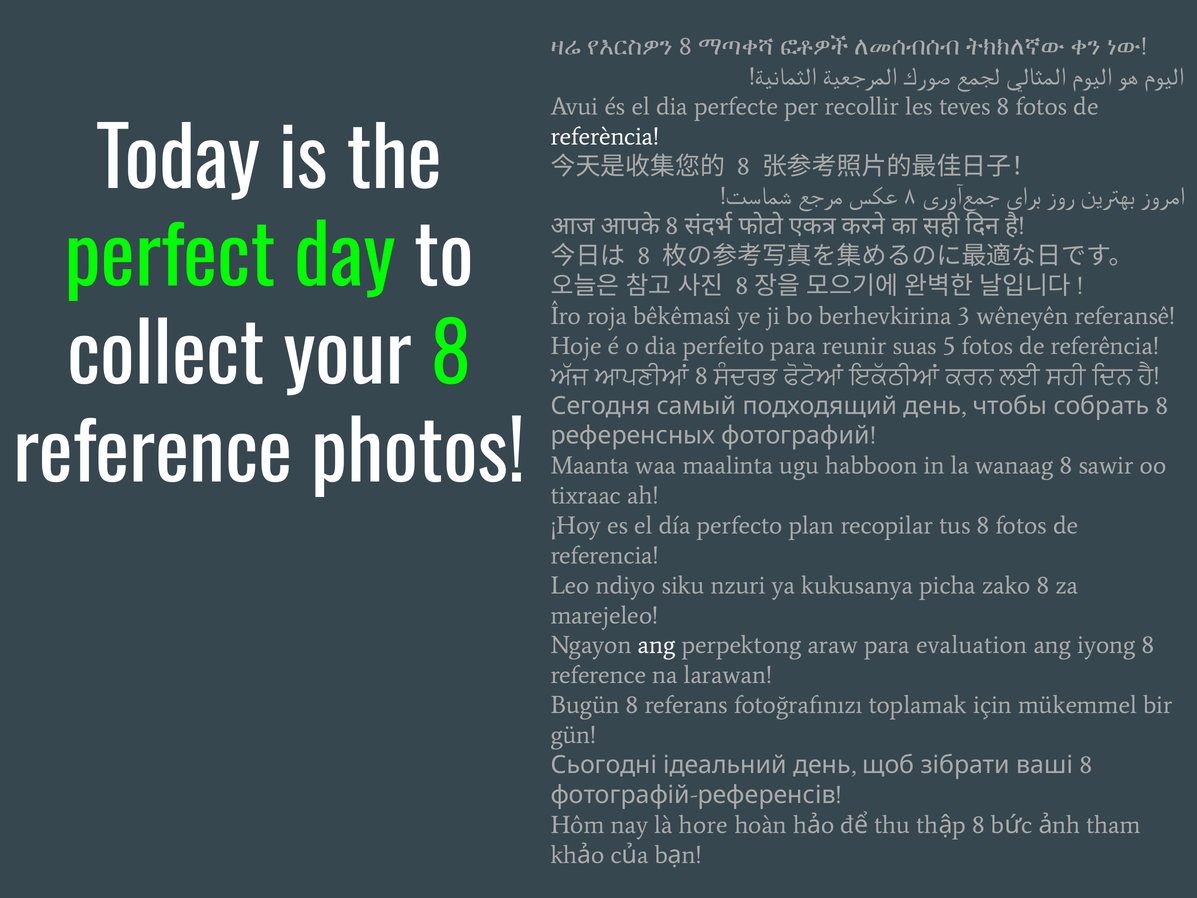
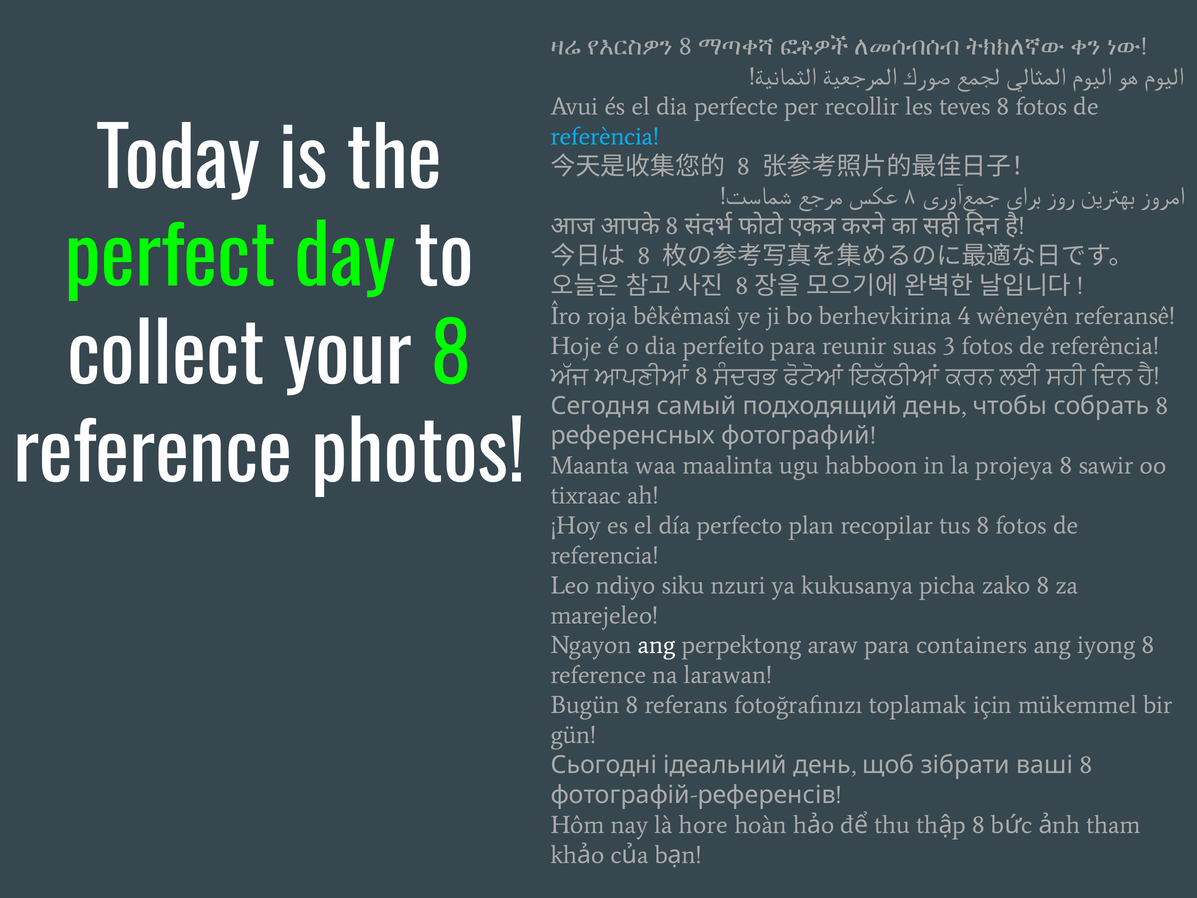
referència colour: white -> light blue
3: 3 -> 4
5: 5 -> 3
wanaag: wanaag -> projeya
evaluation: evaluation -> containers
